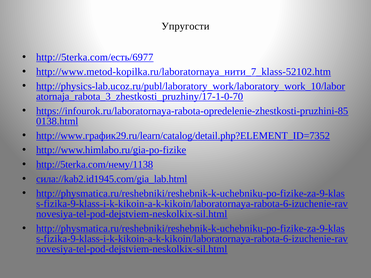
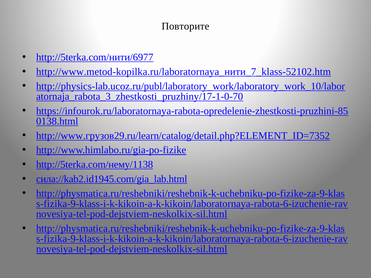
Упругости: Упругости -> Повторите
http://5terka.com/есть/6977: http://5terka.com/есть/6977 -> http://5terka.com/нити/6977
http://www.график29.ru/learn/catalog/detail.php?ELEMENT_ID=7352: http://www.график29.ru/learn/catalog/detail.php?ELEMENT_ID=7352 -> http://www.грузов29.ru/learn/catalog/detail.php?ELEMENT_ID=7352
